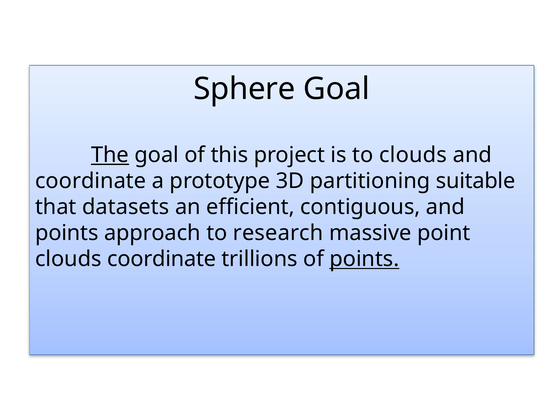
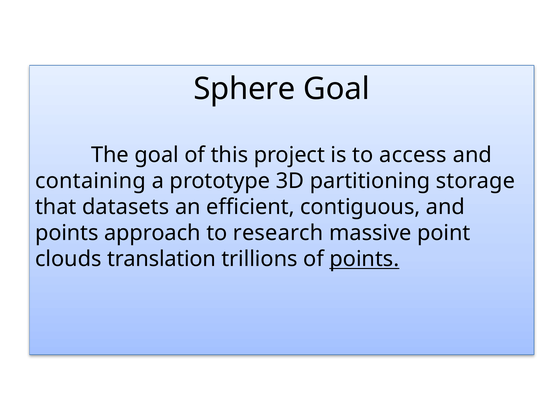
The underline: present -> none
to clouds: clouds -> access
coordinate at (91, 181): coordinate -> containing
suitable: suitable -> storage
clouds coordinate: coordinate -> translation
